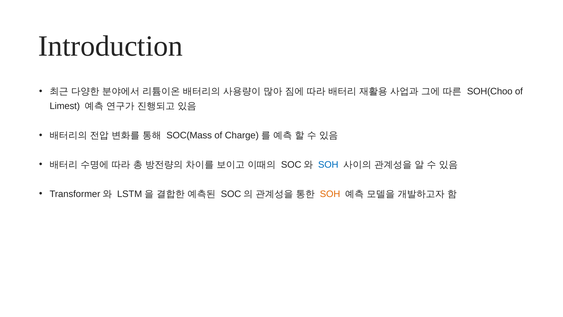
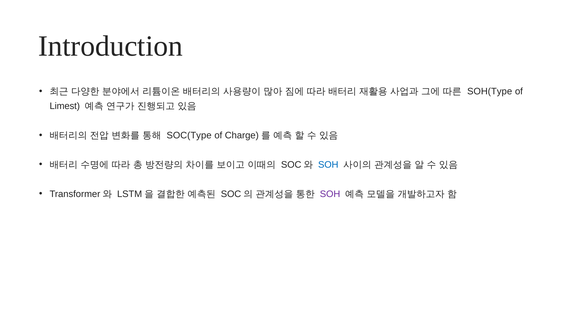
SOH(Choo: SOH(Choo -> SOH(Type
SOC(Mass: SOC(Mass -> SOC(Type
SOH at (330, 194) colour: orange -> purple
